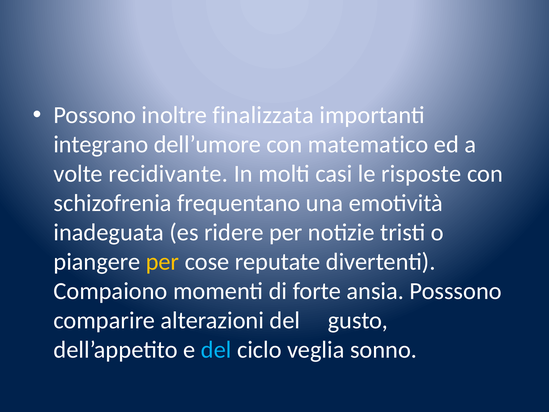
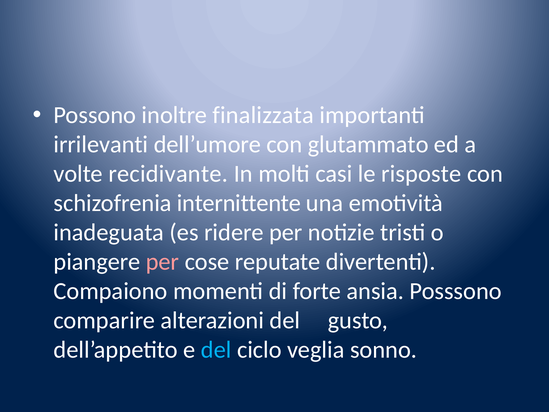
integrano: integrano -> irrilevanti
matematico: matematico -> glutammato
frequentano: frequentano -> internittente
per at (162, 262) colour: yellow -> pink
